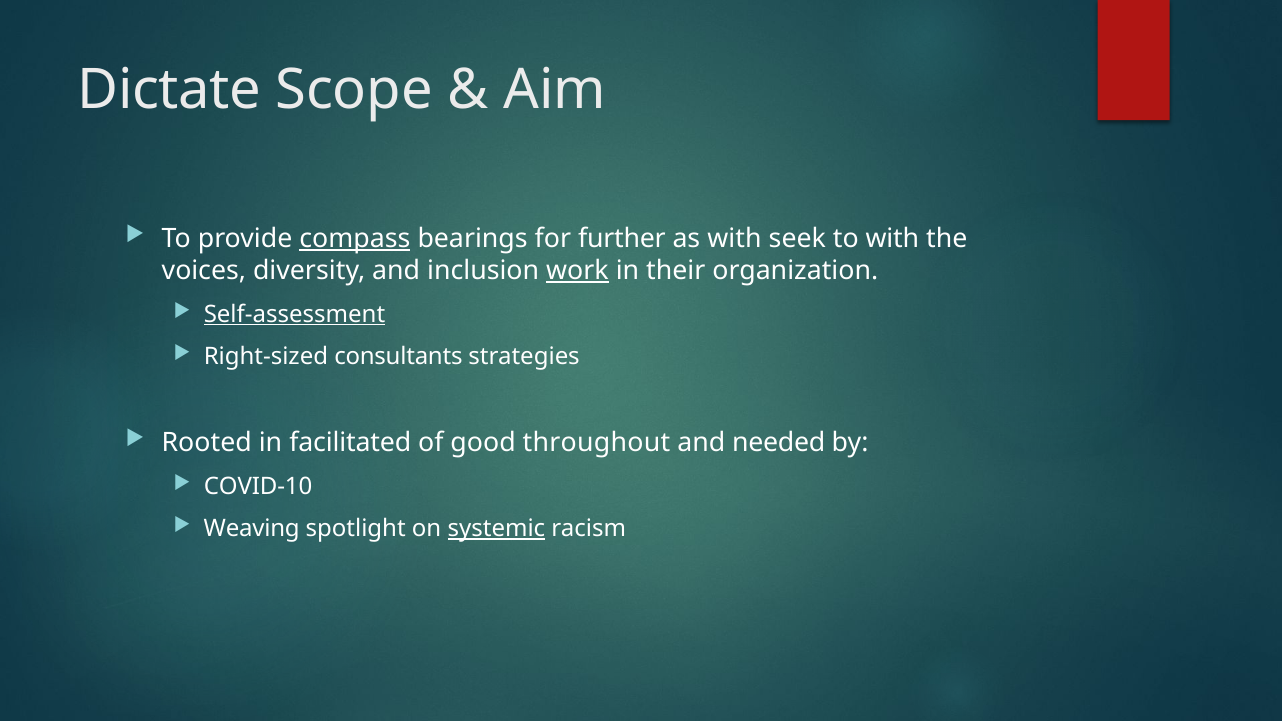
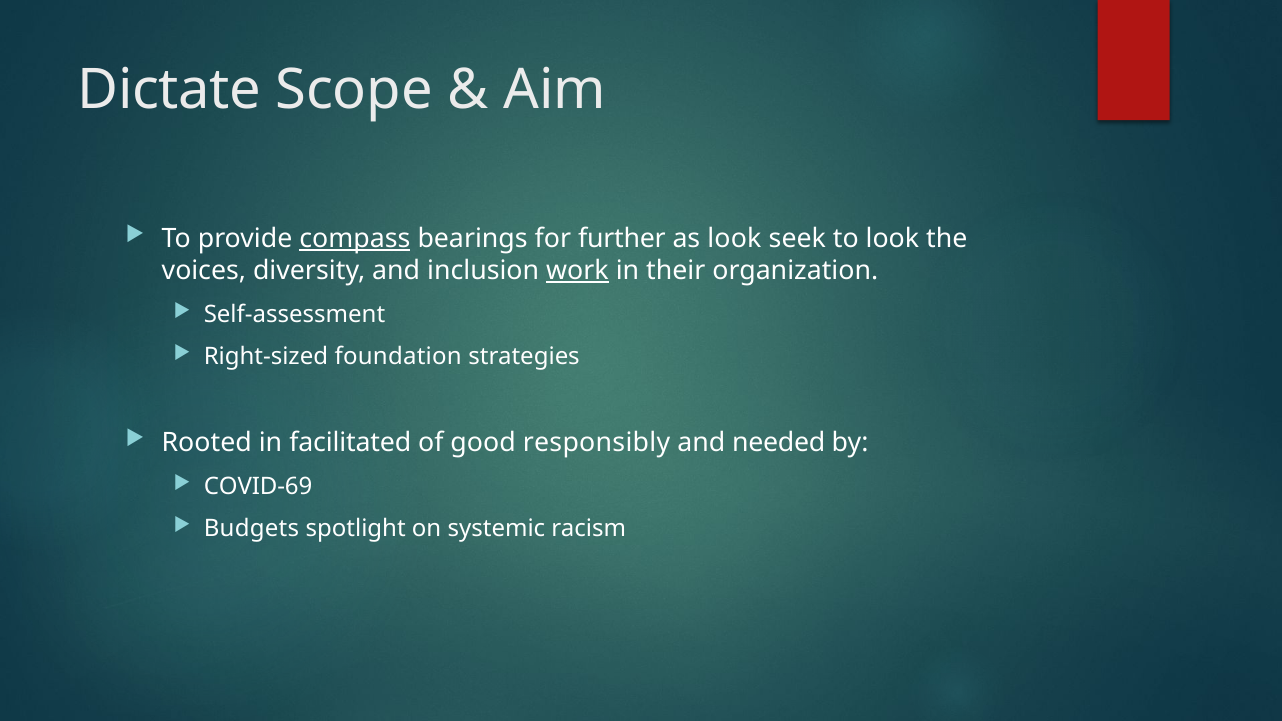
as with: with -> look
to with: with -> look
Self-assessment underline: present -> none
consultants: consultants -> foundation
throughout: throughout -> responsibly
COVID-10: COVID-10 -> COVID-69
Weaving: Weaving -> Budgets
systemic underline: present -> none
